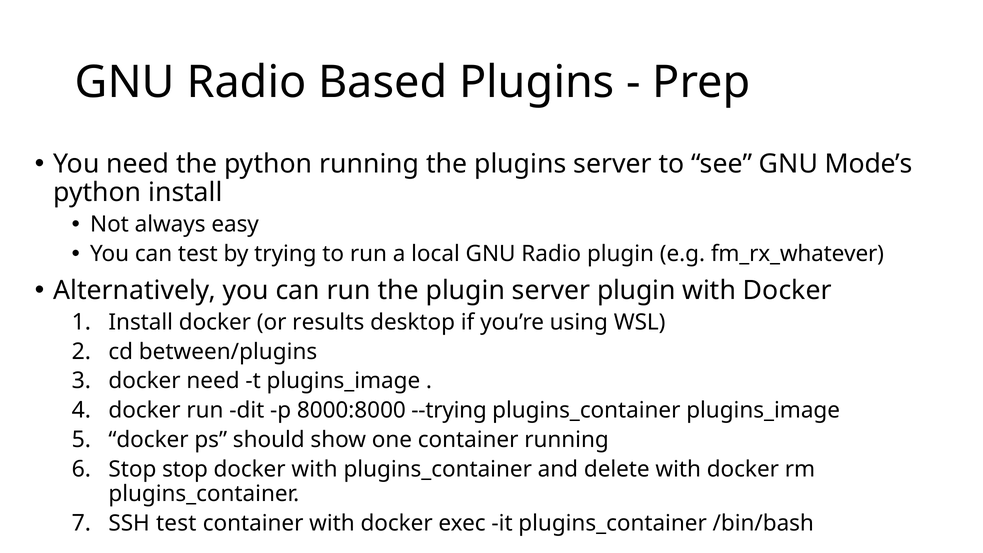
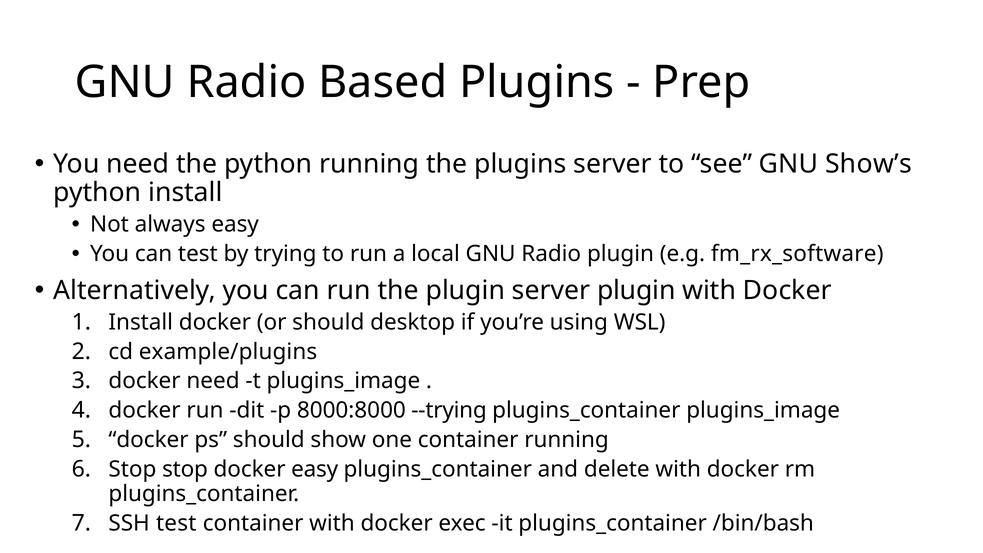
Mode’s: Mode’s -> Show’s
fm_rx_whatever: fm_rx_whatever -> fm_rx_software
or results: results -> should
between/plugins: between/plugins -> example/plugins
docker with: with -> easy
